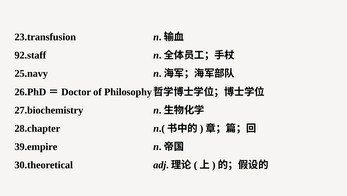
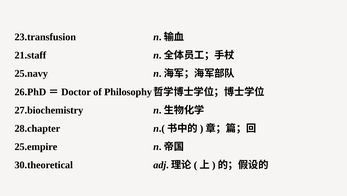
92.staff: 92.staff -> 21.staff
39.empire: 39.empire -> 25.empire
